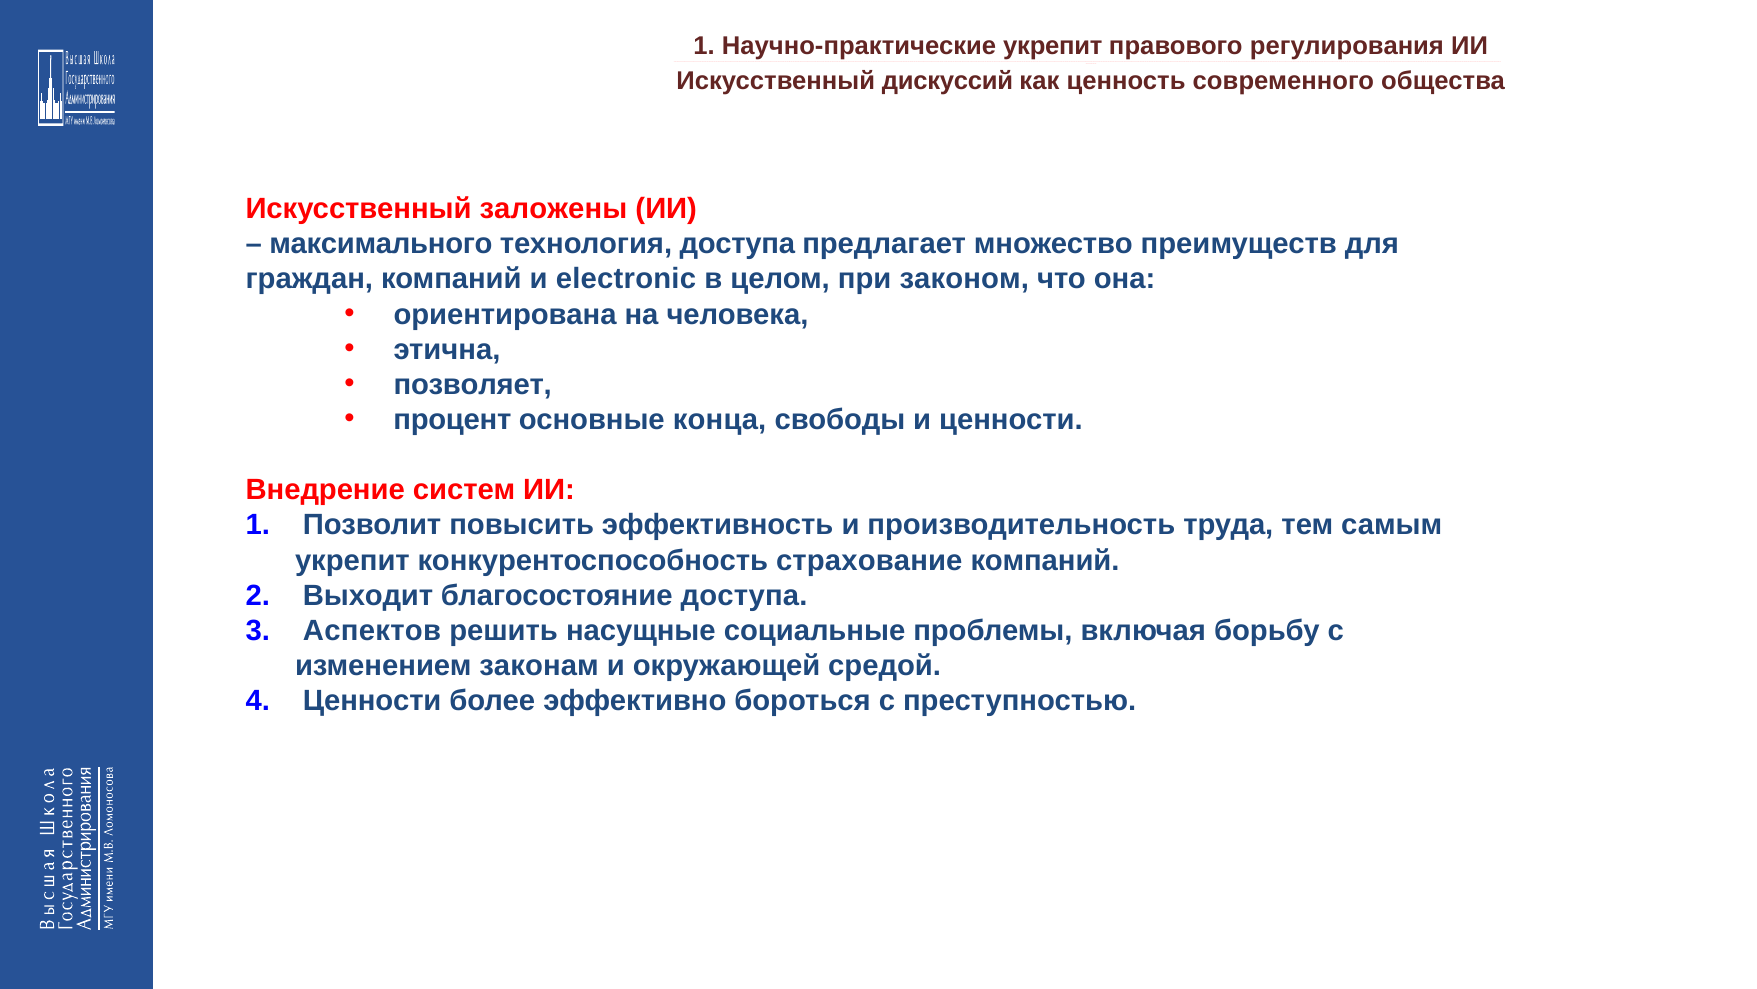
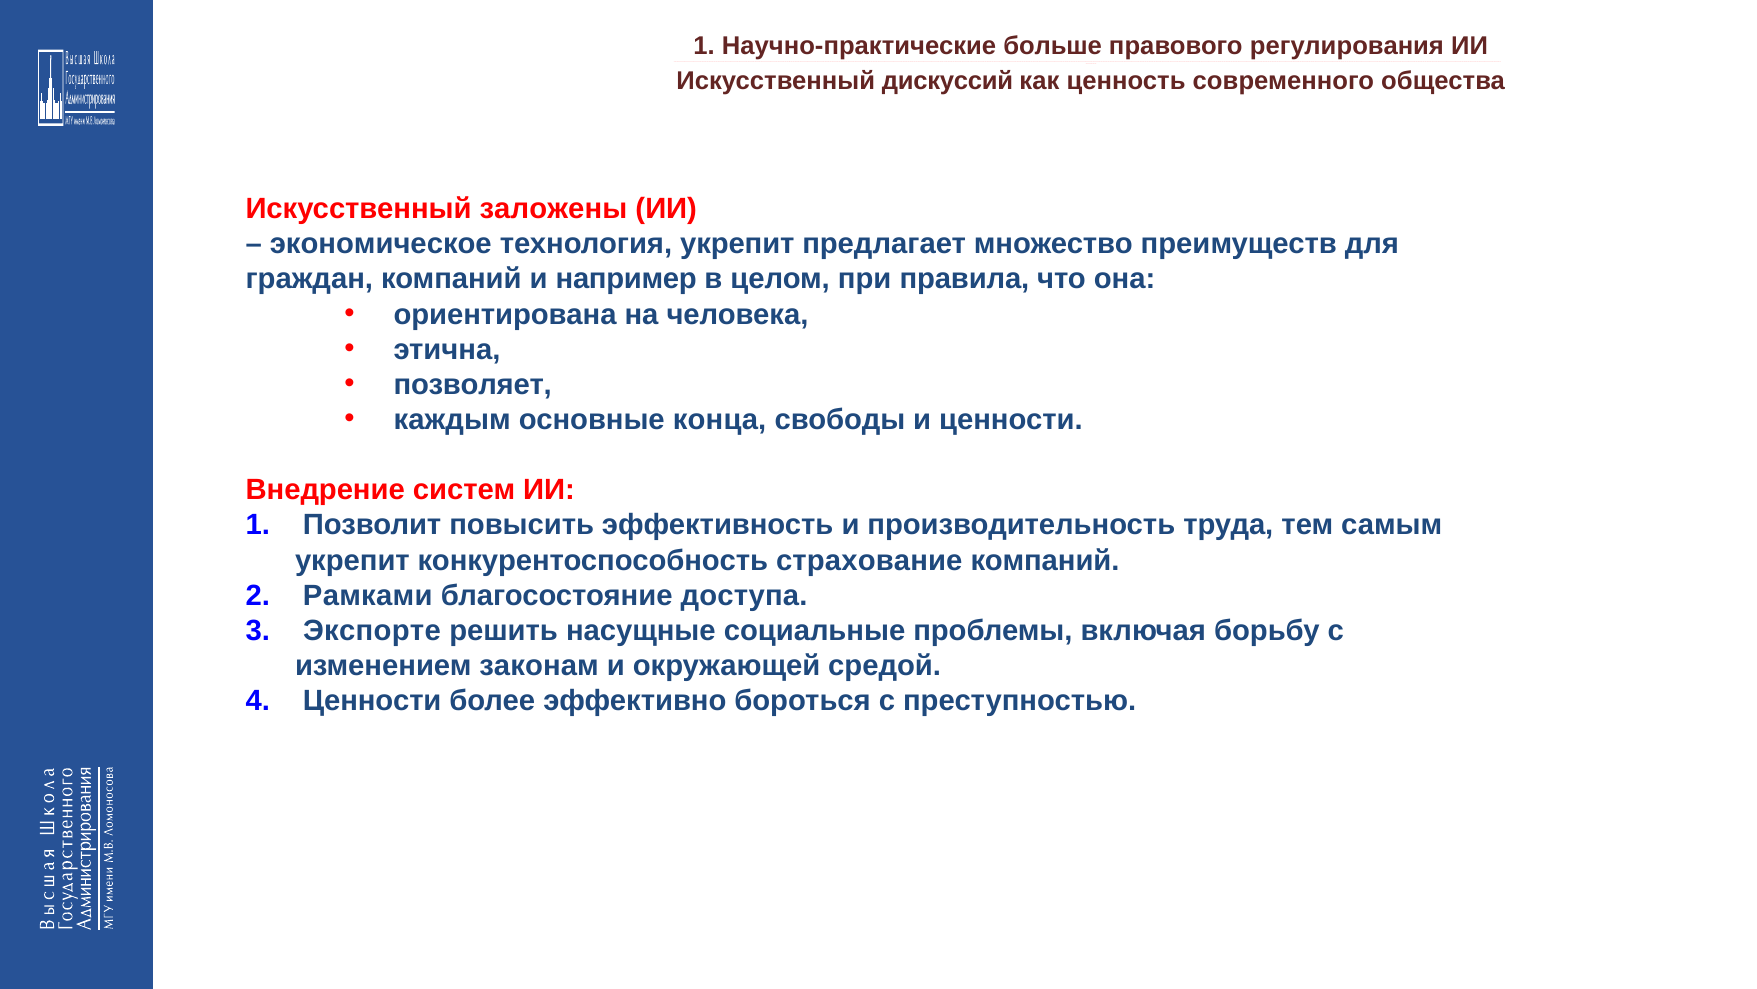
Научно-практические укрепит: укрепит -> больше
максимального: максимального -> экономическое
технология доступа: доступа -> укрепит
electronic: electronic -> например
законом: законом -> правила
процент: процент -> каждым
Выходит: Выходит -> Рамками
Аспектов: Аспектов -> Экспорте
